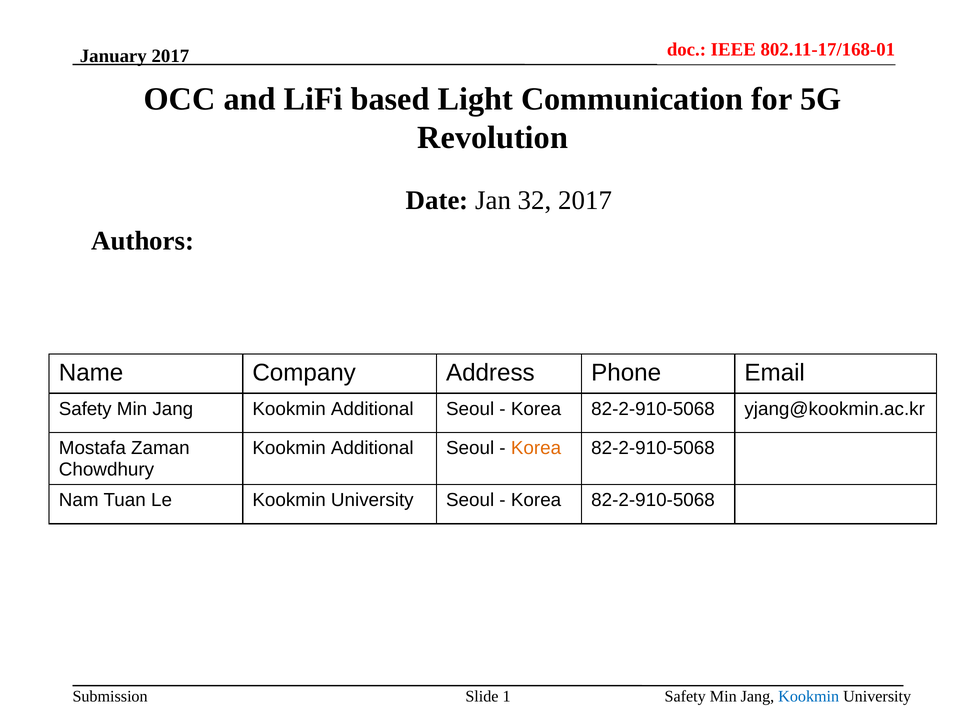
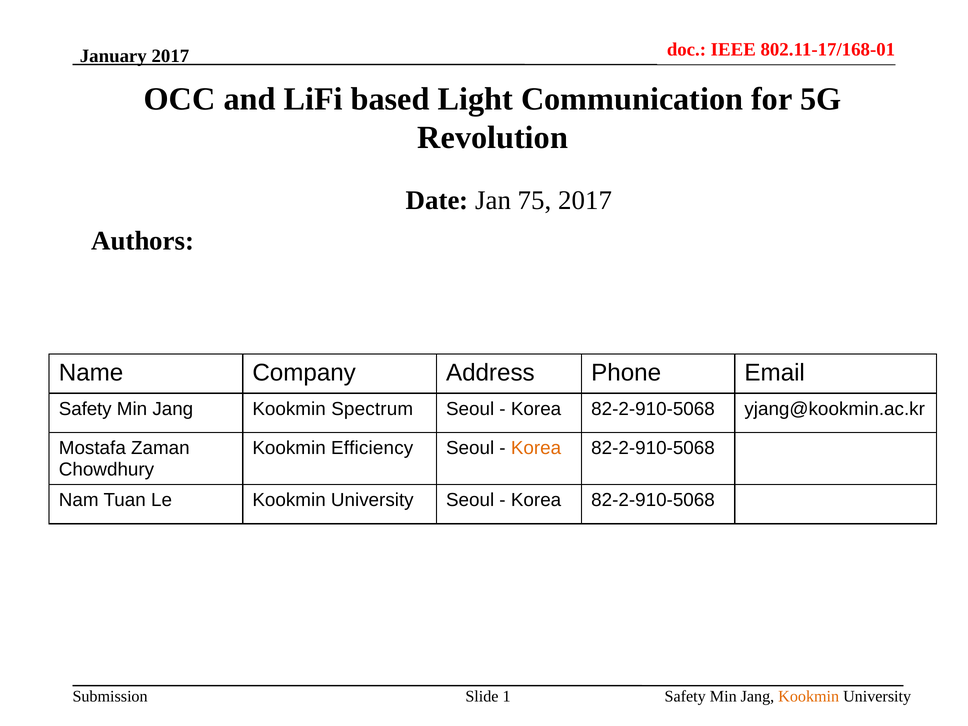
32: 32 -> 75
Jang Kookmin Additional: Additional -> Spectrum
Additional at (372, 448): Additional -> Efficiency
Kookmin at (809, 696) colour: blue -> orange
